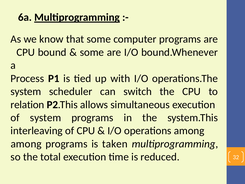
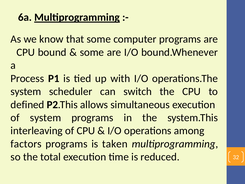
relation: relation -> defined
among at (26, 144): among -> factors
